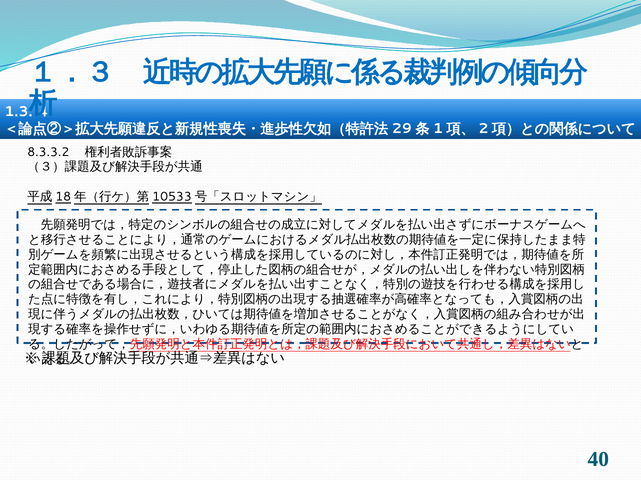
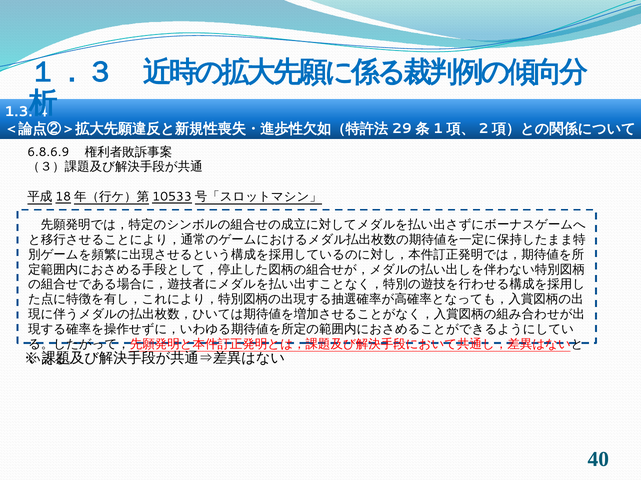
8.3.3.2: 8.3.3.2 -> 6.8.6.9
